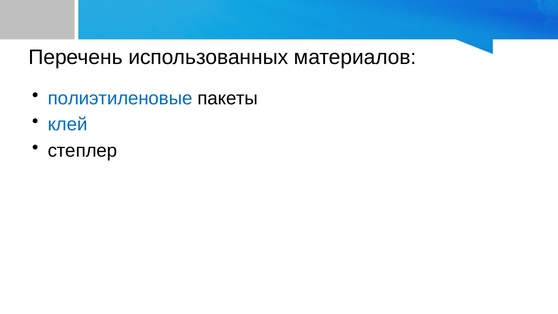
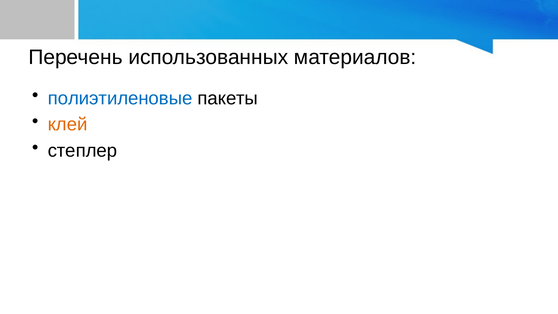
клей colour: blue -> orange
